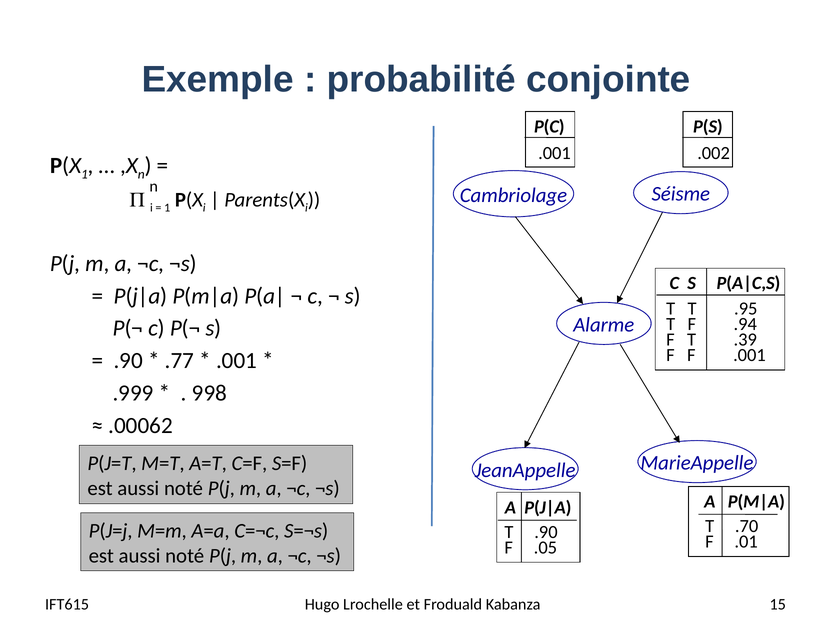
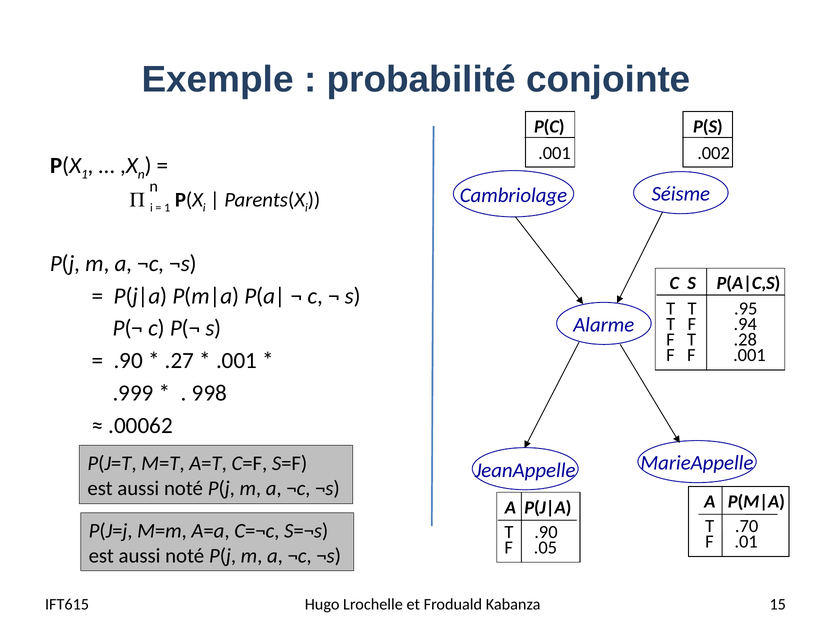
.39: .39 -> .28
.77: .77 -> .27
